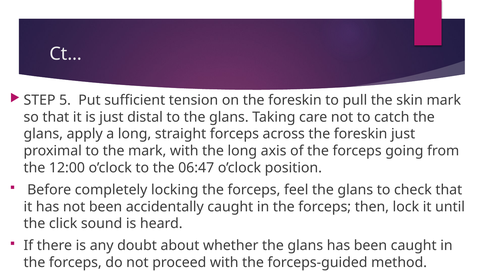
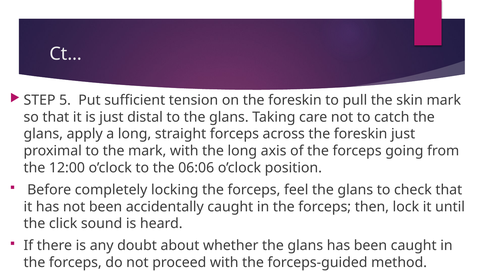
06:47: 06:47 -> 06:06
